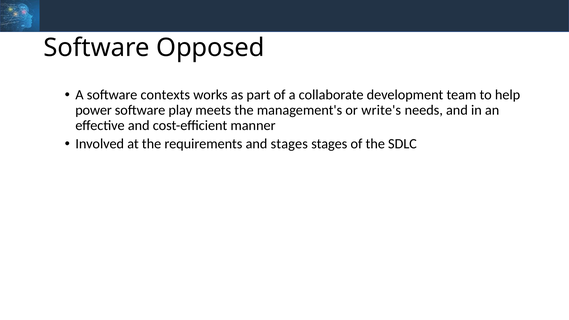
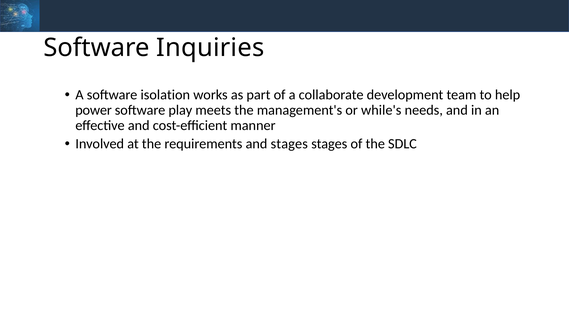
Opposed: Opposed -> Inquiries
contexts: contexts -> isolation
write's: write's -> while's
